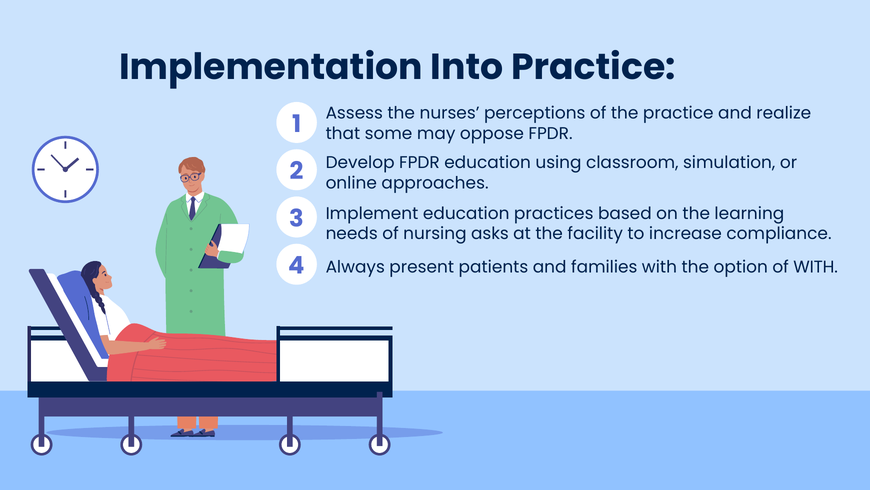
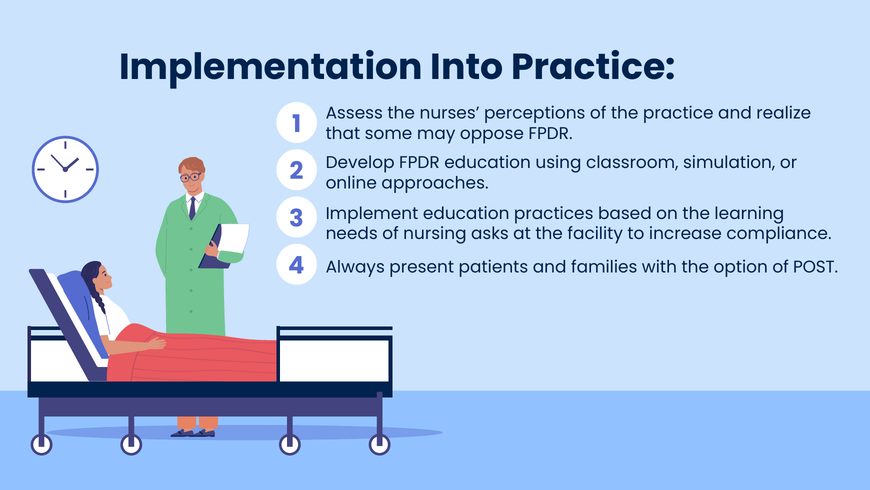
of WITH: WITH -> POST
